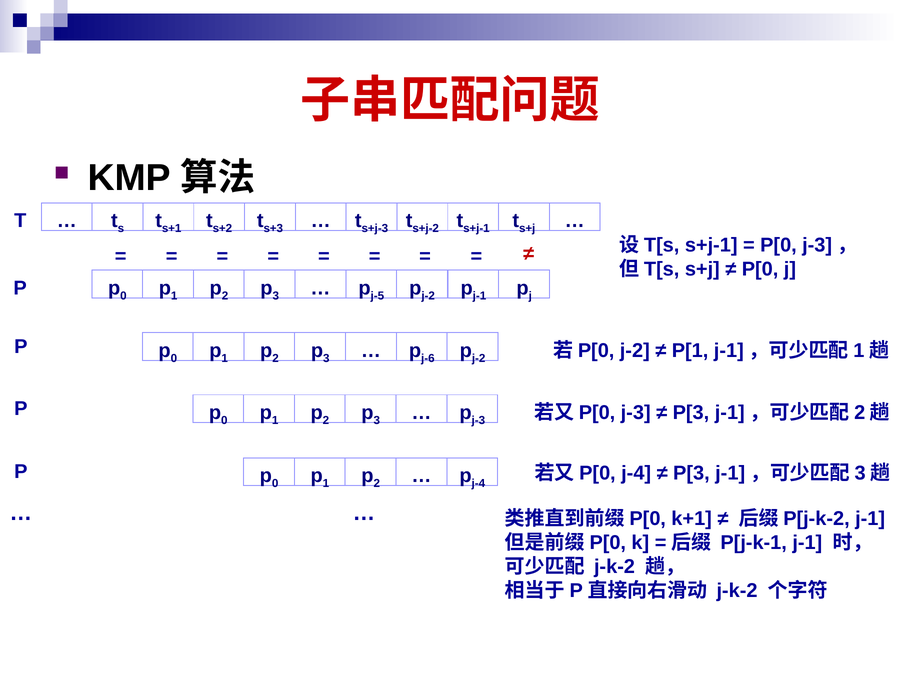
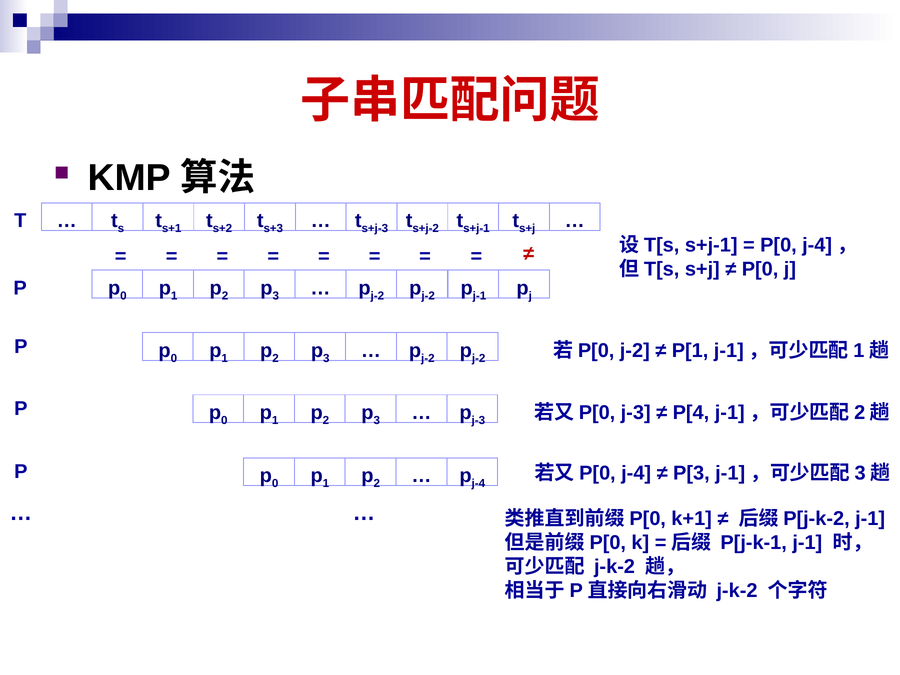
P[0 j-3: j-3 -> j-4
j-5 at (377, 296): j-5 -> j-2
j-6 at (428, 358): j-6 -> j-2
P[3 at (691, 413): P[3 -> P[4
